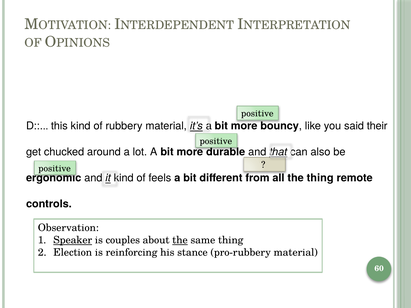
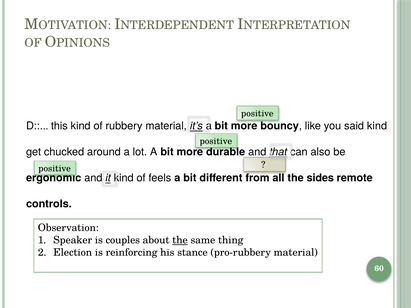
said their: their -> kind
the thing: thing -> sides
Speaker underline: present -> none
